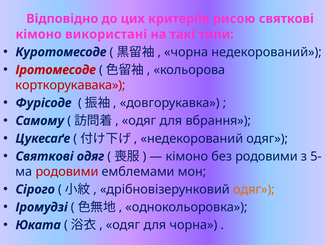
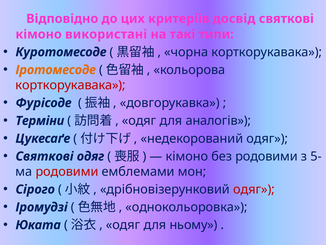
рисою: рисою -> досвід
чорна недекорований: недекорований -> корткорукавака
Іротомесоде colour: red -> orange
Самому: Самому -> Терміни
вбрання: вбрання -> аналогів
одяг at (254, 189) colour: orange -> red
для чорна: чорна -> ньому
